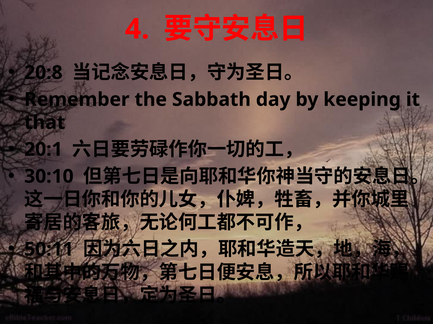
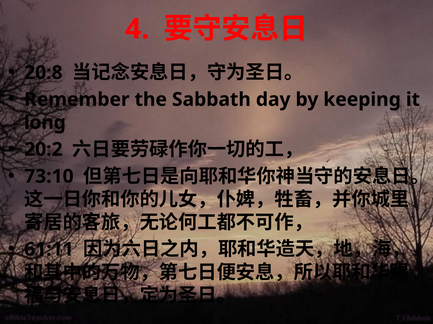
that: that -> long
20:1: 20:1 -> 20:2
30:10: 30:10 -> 73:10
50:11: 50:11 -> 61:11
